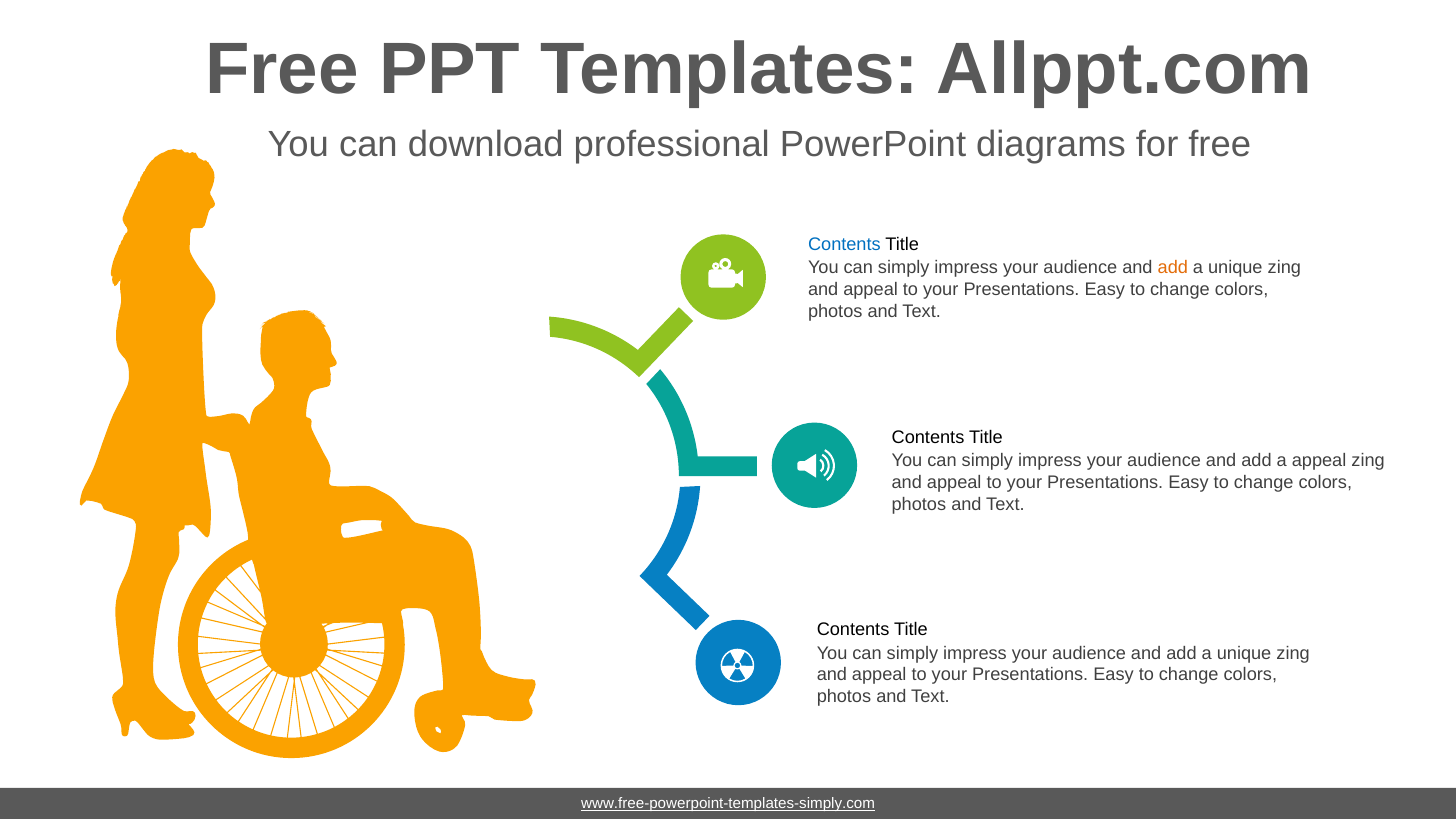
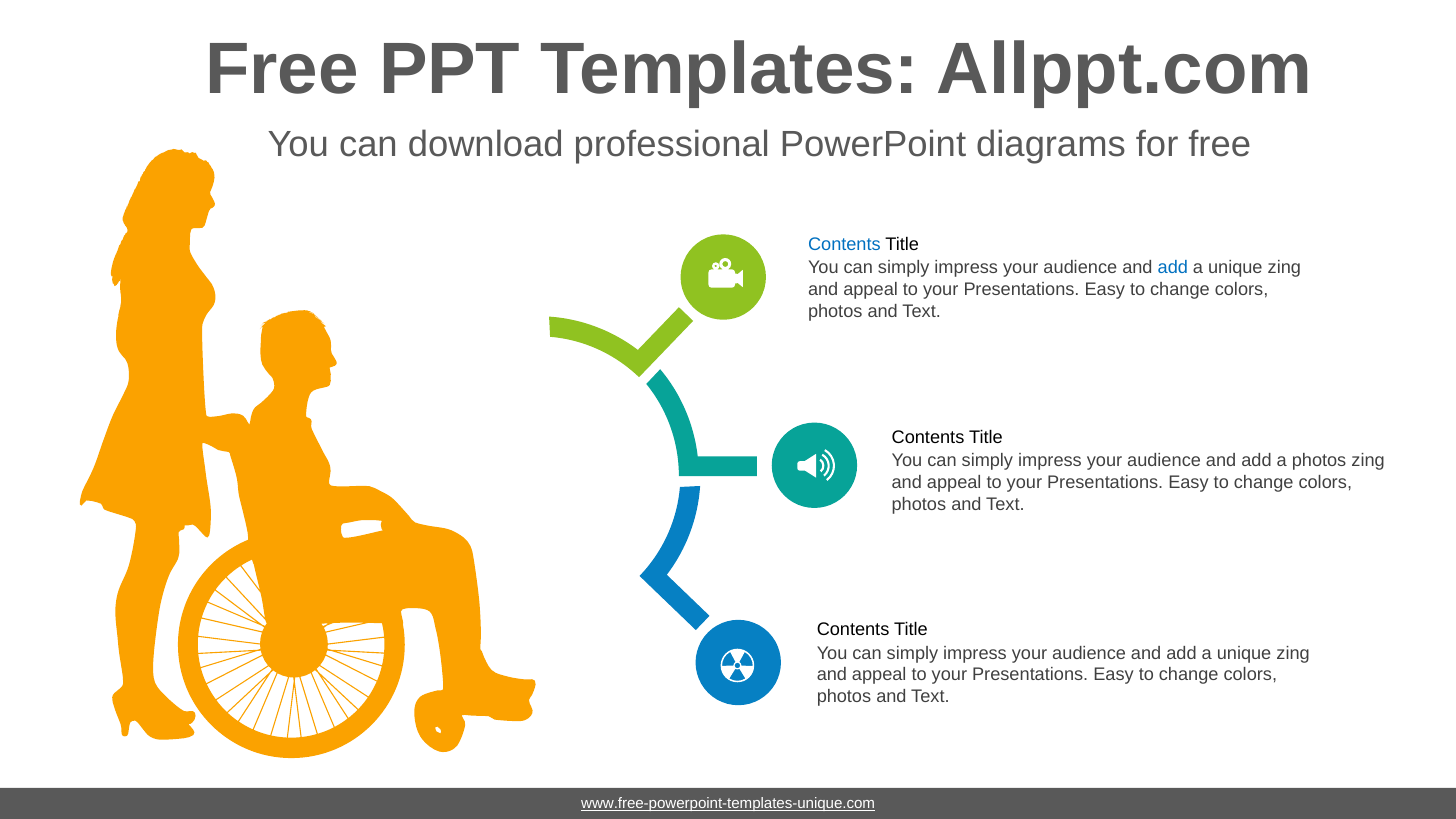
add at (1173, 268) colour: orange -> blue
a appeal: appeal -> photos
www.free-powerpoint-templates-simply.com: www.free-powerpoint-templates-simply.com -> www.free-powerpoint-templates-unique.com
